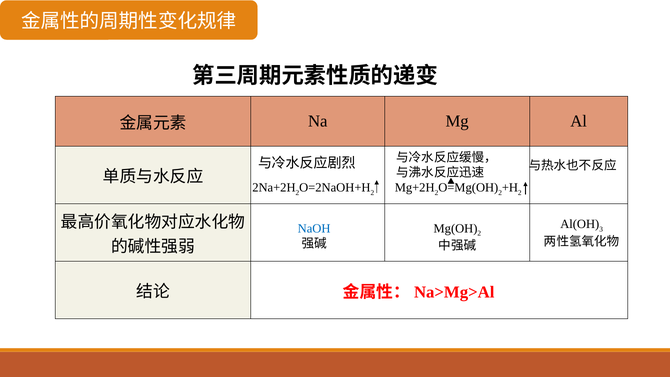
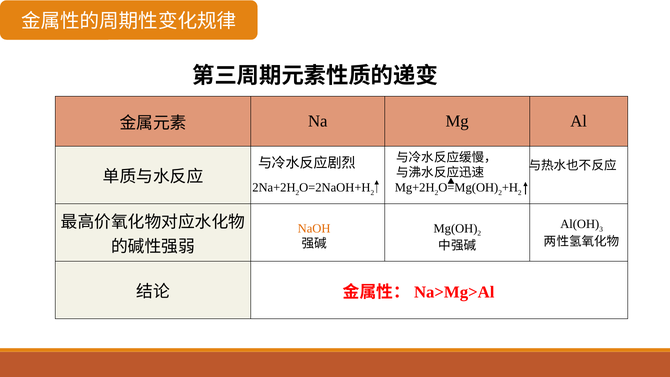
NaOH colour: blue -> orange
